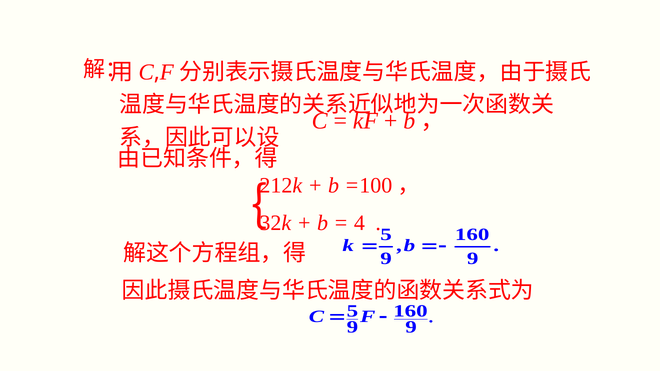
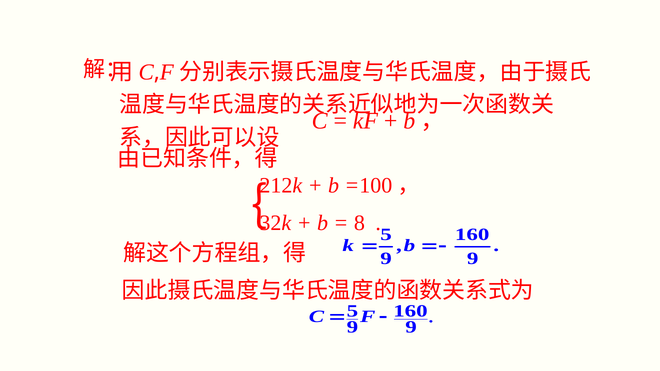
4: 4 -> 8
